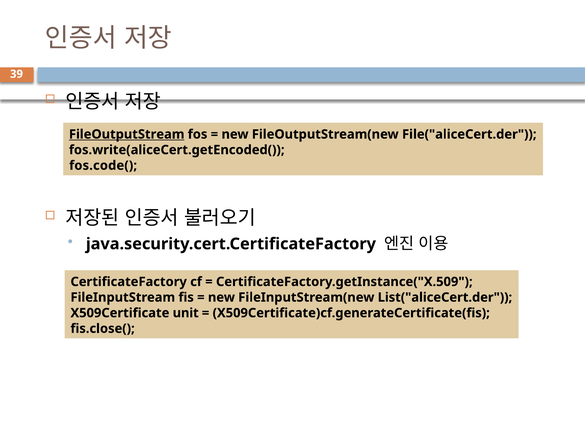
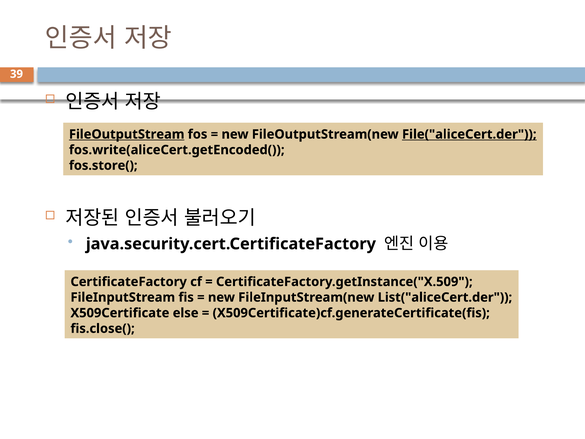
File("aliceCert.der underline: none -> present
fos.code(: fos.code( -> fos.store(
unit: unit -> else
